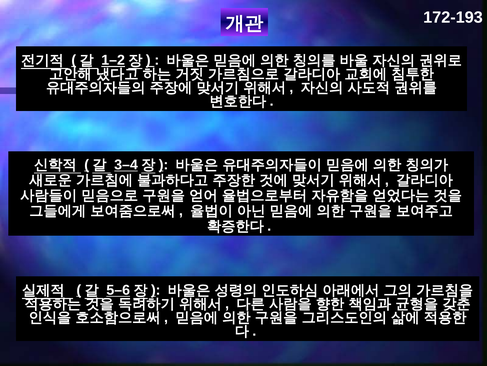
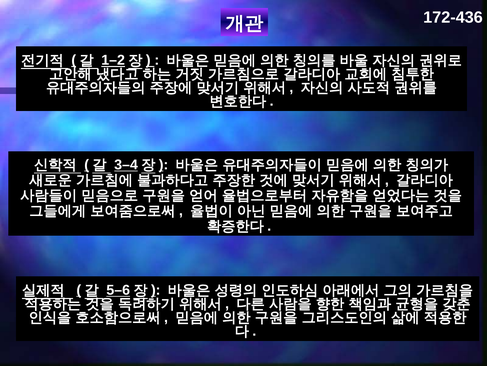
172-193: 172-193 -> 172-436
